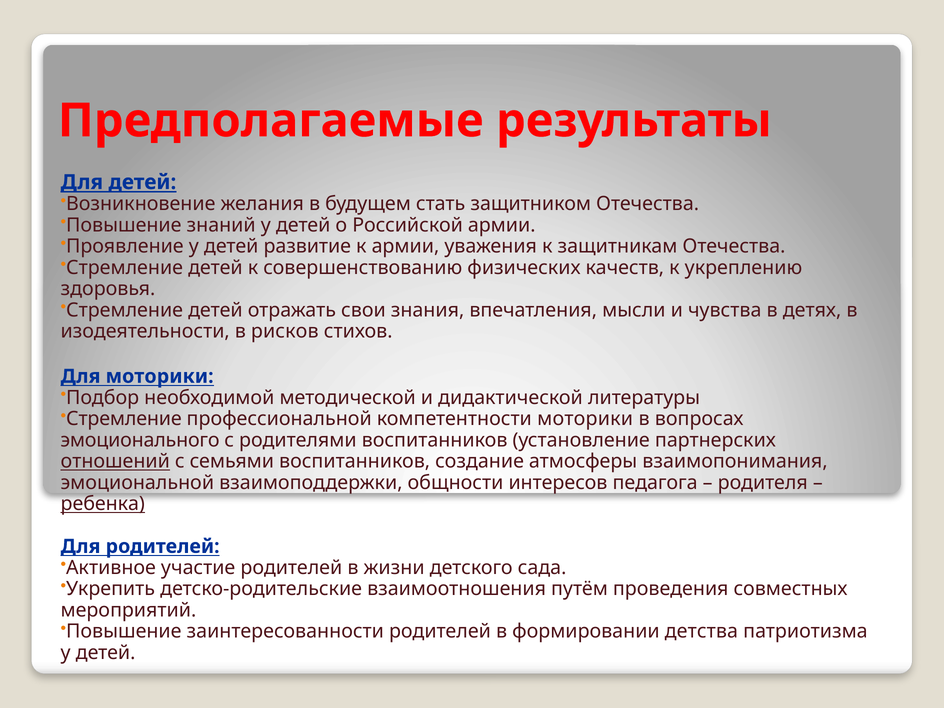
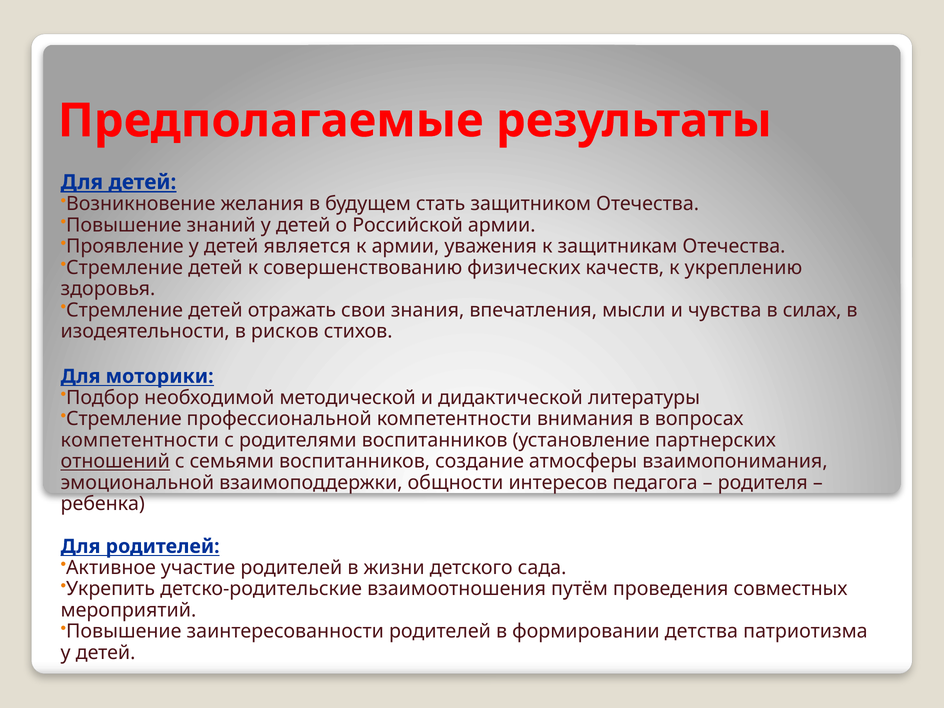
развитие: развитие -> является
детях: детях -> силах
компетентности моторики: моторики -> внимания
эмоционального at (140, 440): эмоционального -> компетентности
ребенка underline: present -> none
